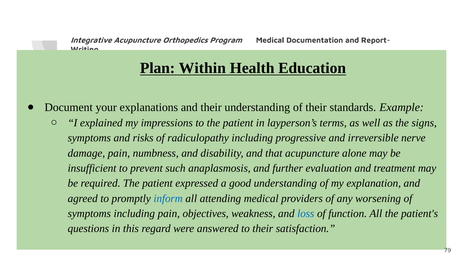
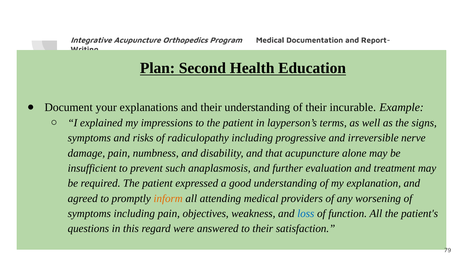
Within: Within -> Second
standards: standards -> incurable
inform colour: blue -> orange
